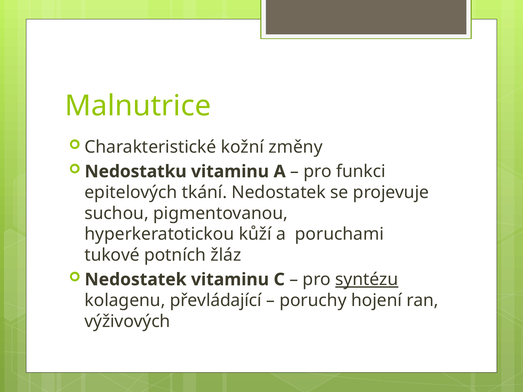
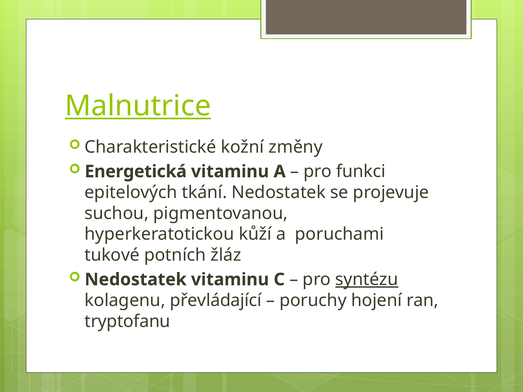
Malnutrice underline: none -> present
Nedostatku: Nedostatku -> Energetická
výživových: výživových -> tryptofanu
